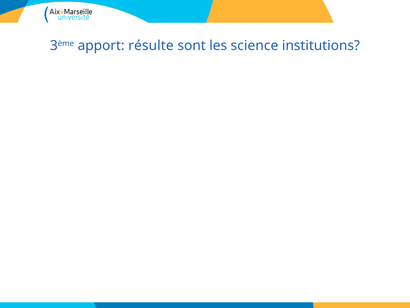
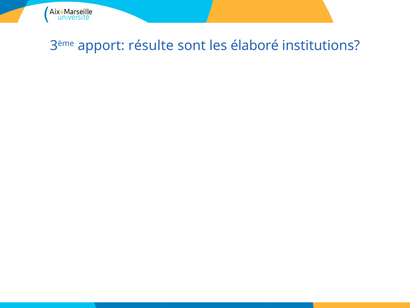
science: science -> élaboré
